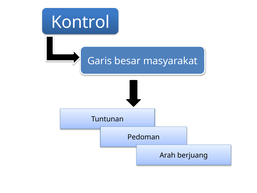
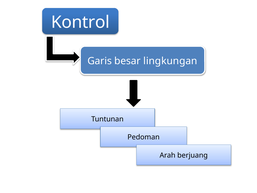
masyarakat: masyarakat -> lingkungan
